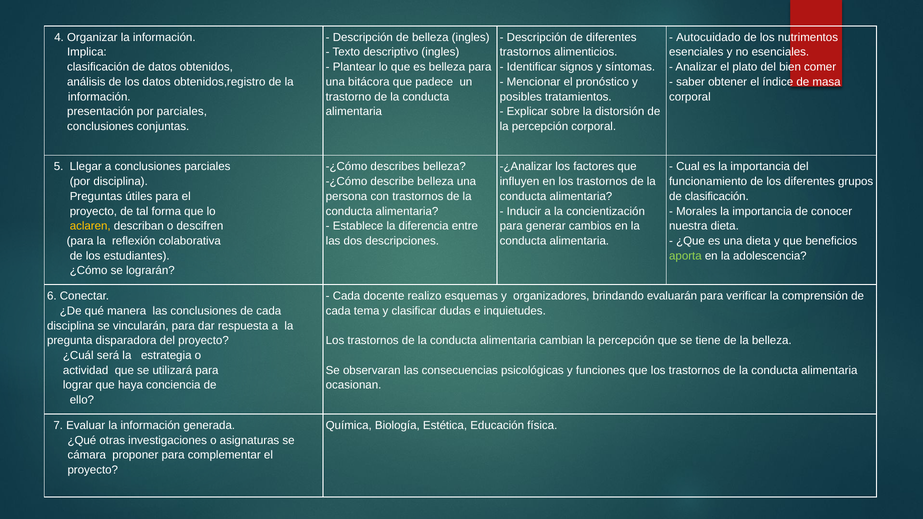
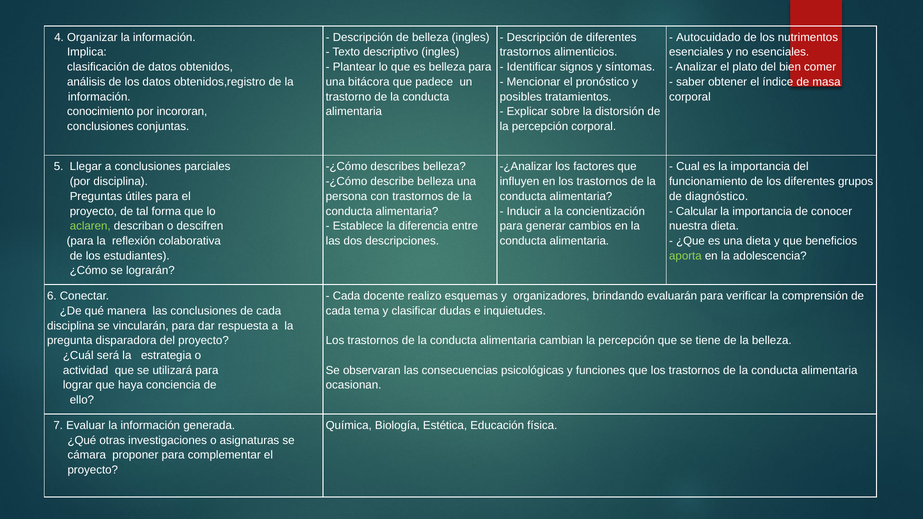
presentación: presentación -> conocimiento
por parciales: parciales -> incororan
de clasificación: clasificación -> diagnóstico
Morales: Morales -> Calcular
aclaren colour: yellow -> light green
